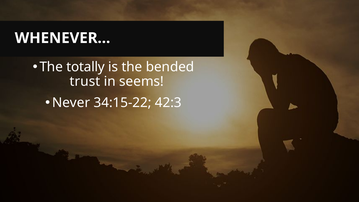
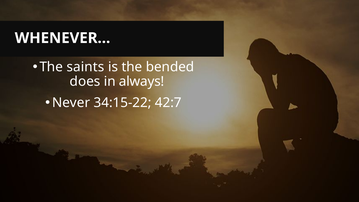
totally: totally -> saints
trust: trust -> does
seems: seems -> always
42:3: 42:3 -> 42:7
